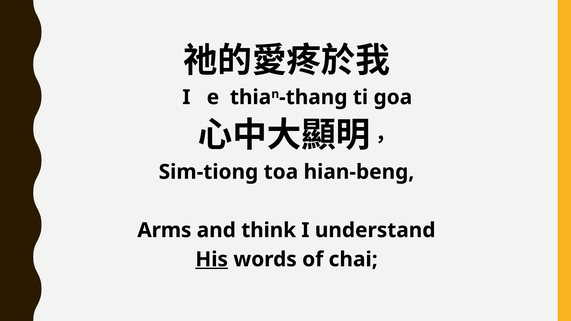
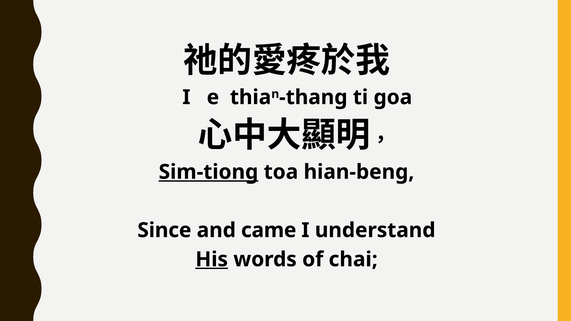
Sim-tiong underline: none -> present
Arms: Arms -> Since
think: think -> came
